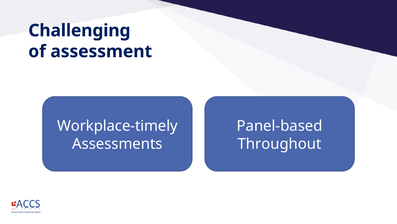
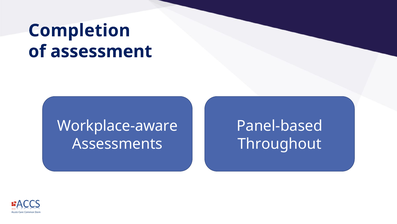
Challenging: Challenging -> Completion
Workplace-timely: Workplace-timely -> Workplace-aware
